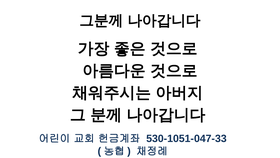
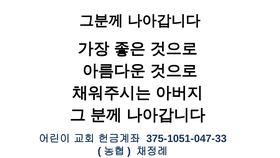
530-1051-047-33: 530-1051-047-33 -> 375-1051-047-33
